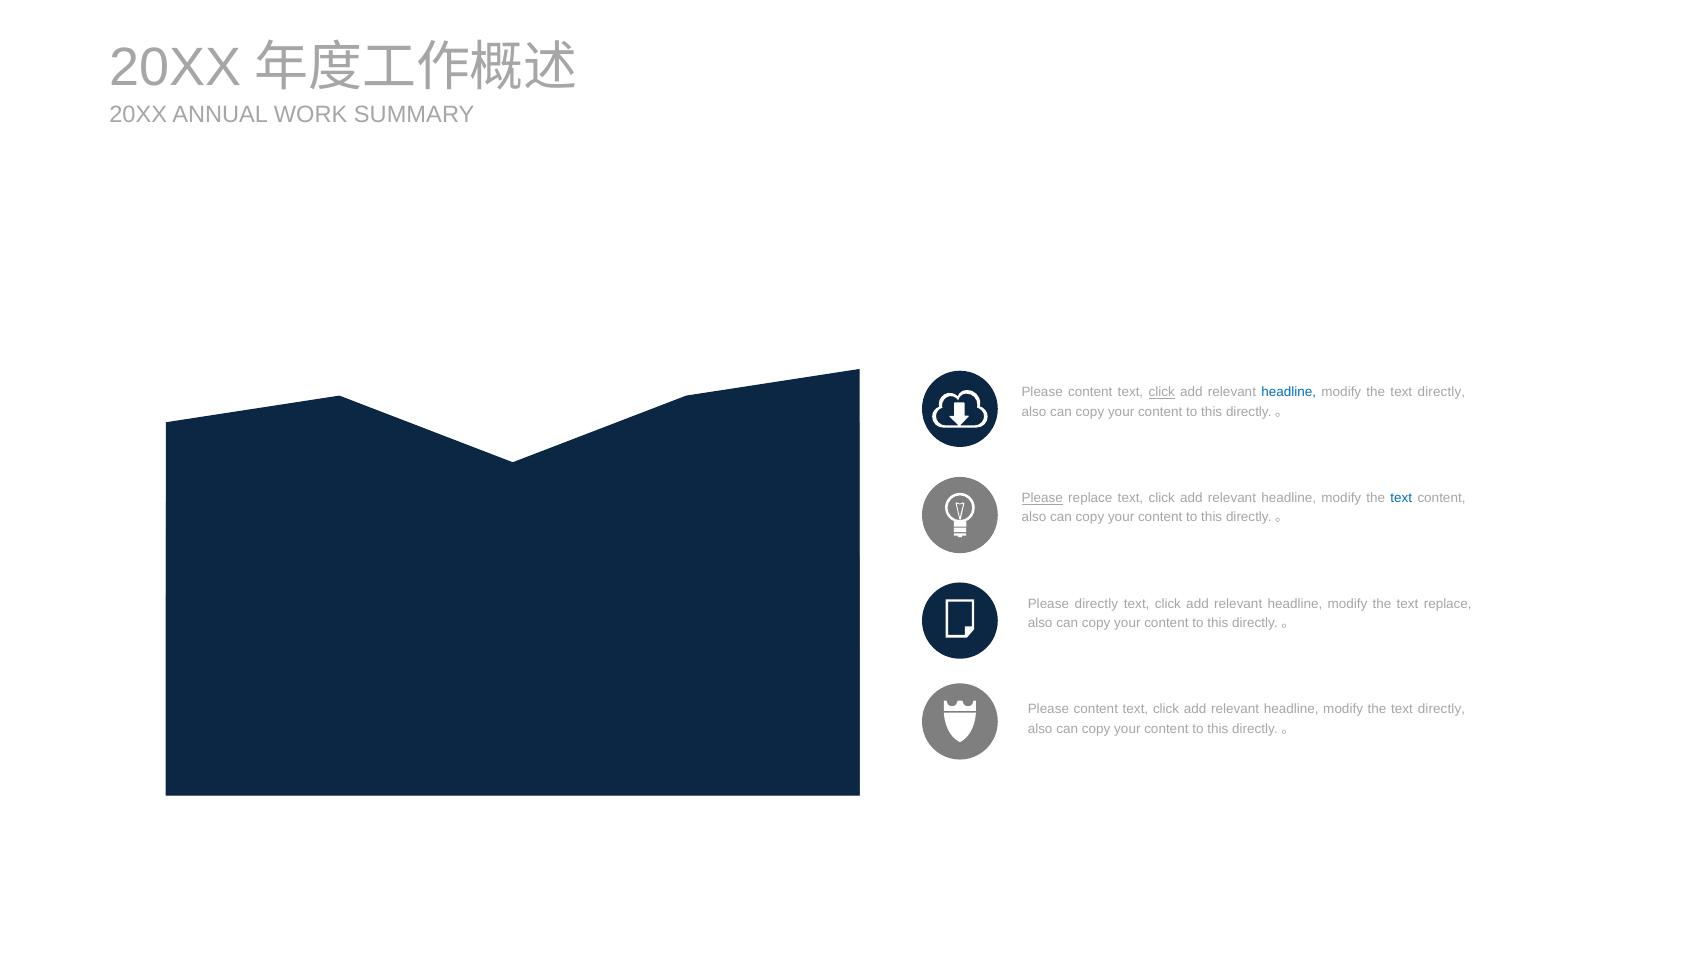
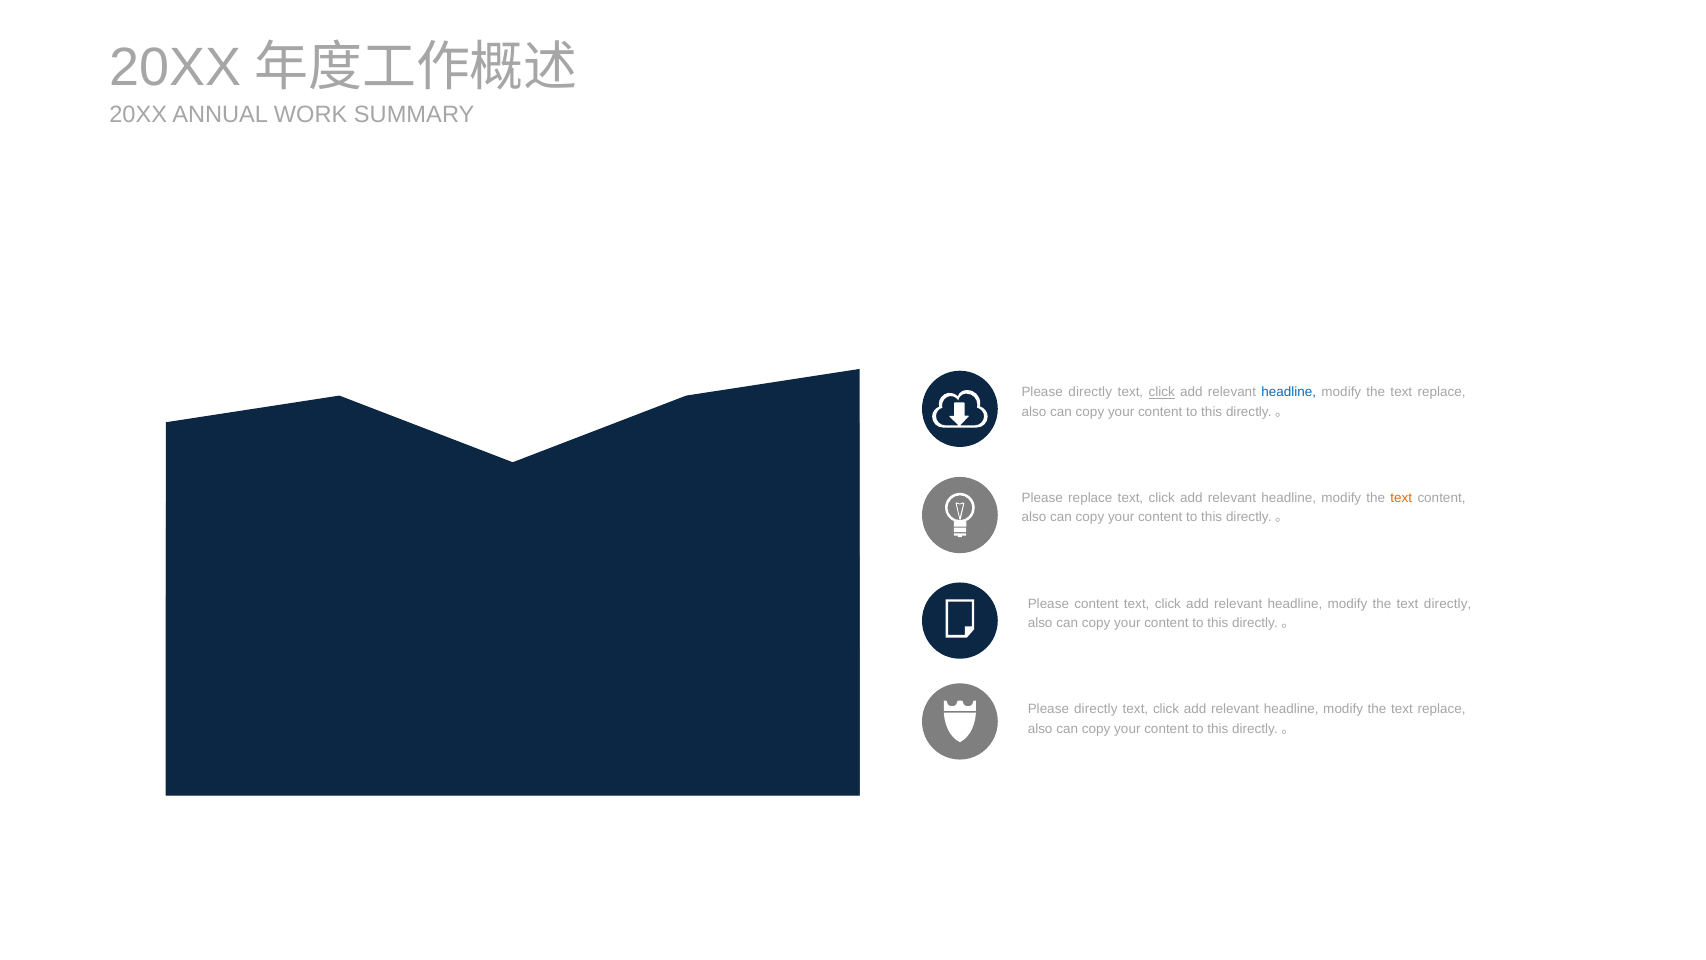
content at (1090, 392): content -> directly
directly at (1441, 392): directly -> replace
Please at (1042, 498) underline: present -> none
text at (1401, 498) colour: blue -> orange
Please directly: directly -> content
text replace: replace -> directly
content at (1096, 709): content -> directly
directly at (1441, 709): directly -> replace
